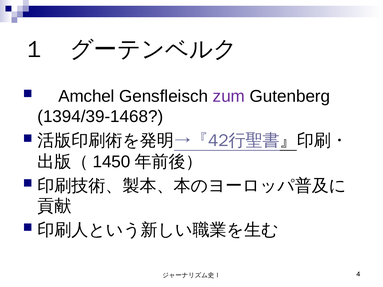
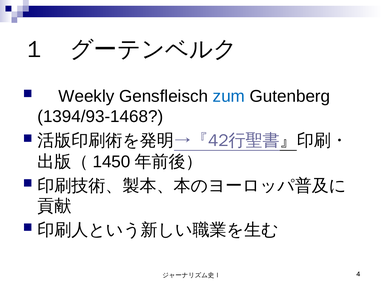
Amchel: Amchel -> Weekly
zum colour: purple -> blue
1394/39-1468: 1394/39-1468 -> 1394/93-1468
